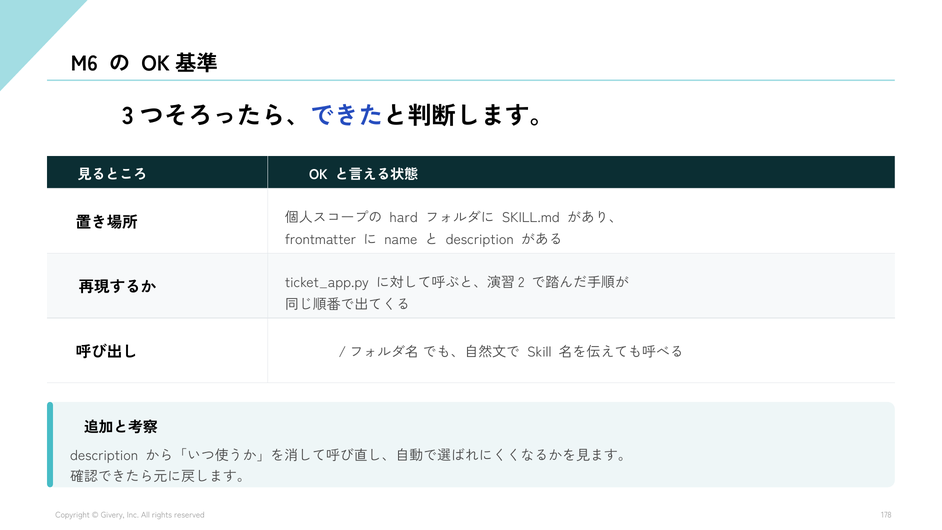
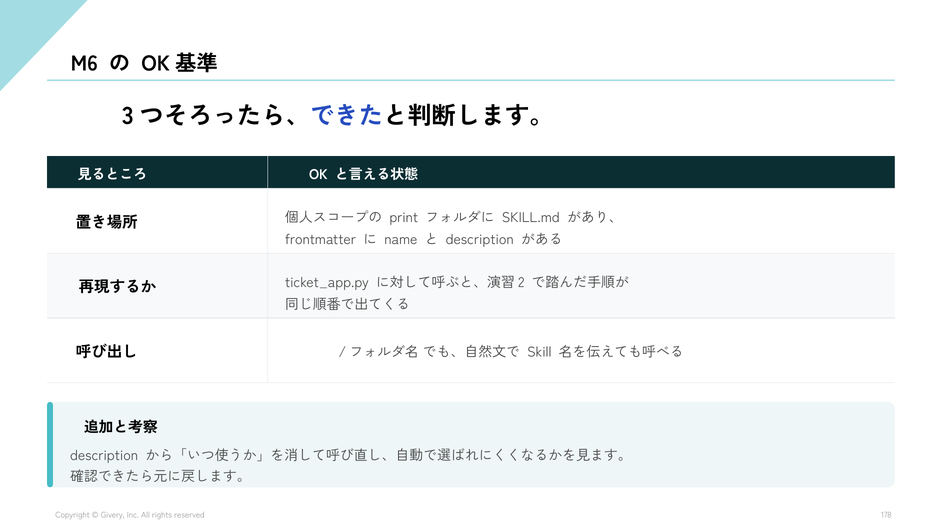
hard: hard -> print
